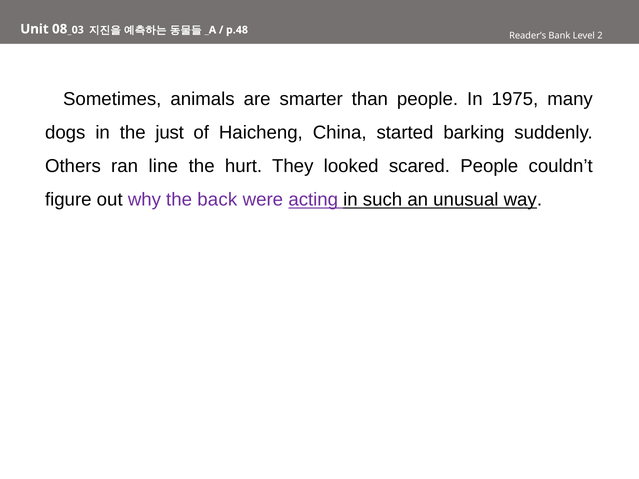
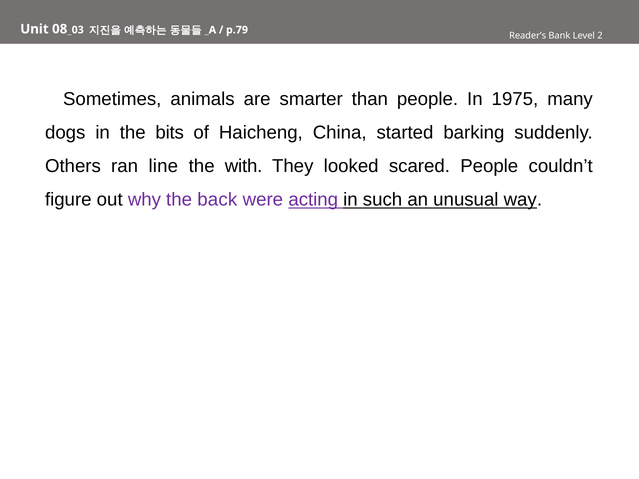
p.48: p.48 -> p.79
just: just -> bits
hurt: hurt -> with
